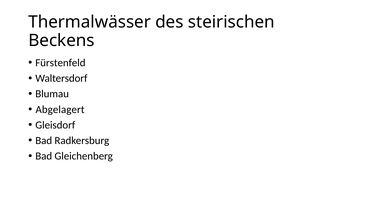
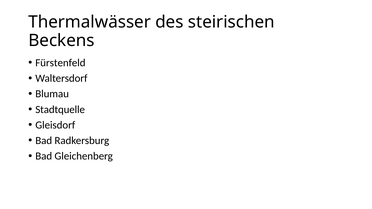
Abgelagert: Abgelagert -> Stadtquelle
